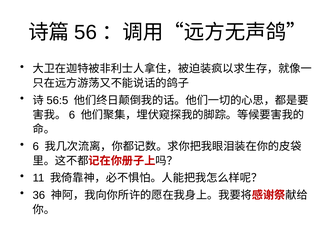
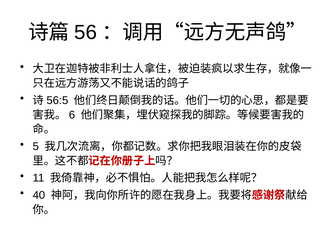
6: 6 -> 5
36: 36 -> 40
